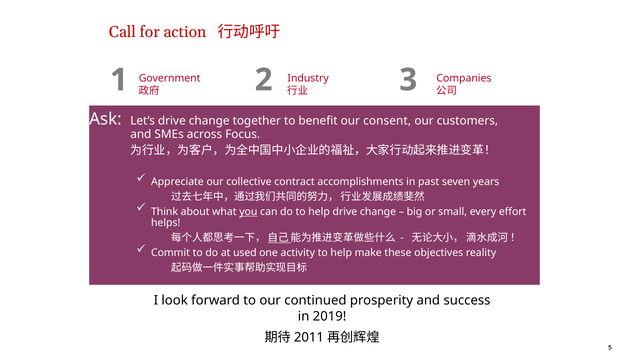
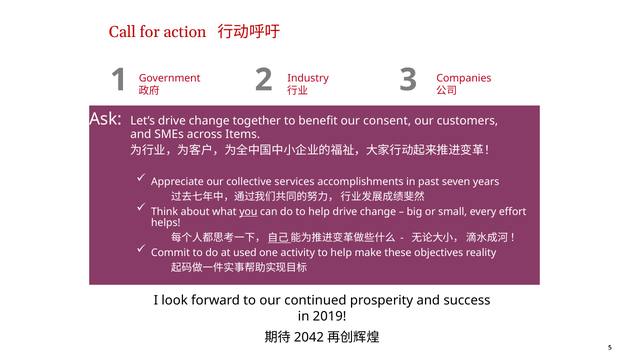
Focus: Focus -> Items
contract: contract -> services
2011: 2011 -> 2042
